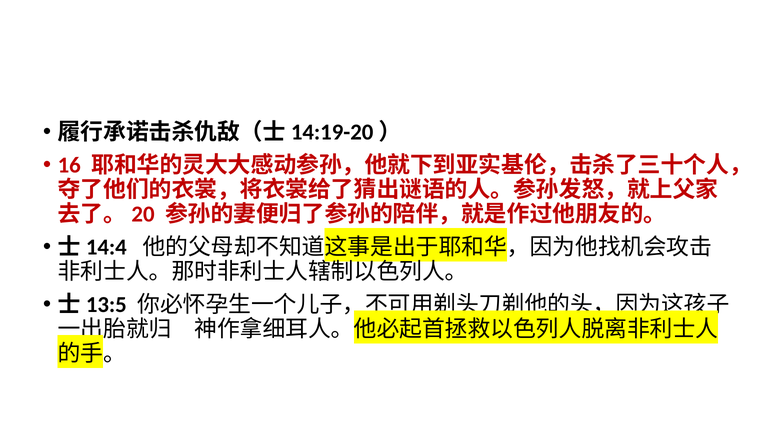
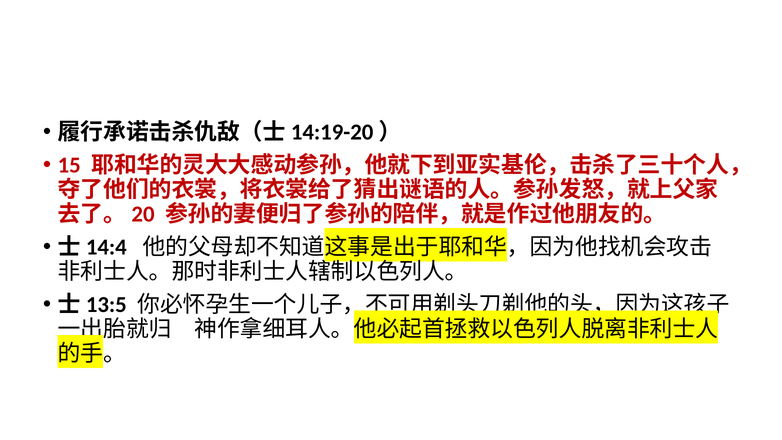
16: 16 -> 15
